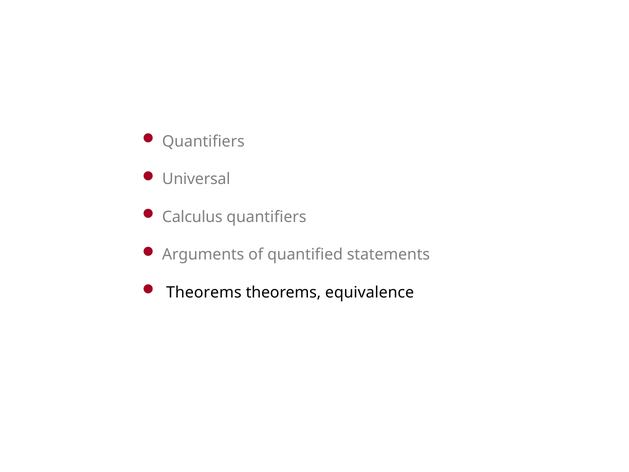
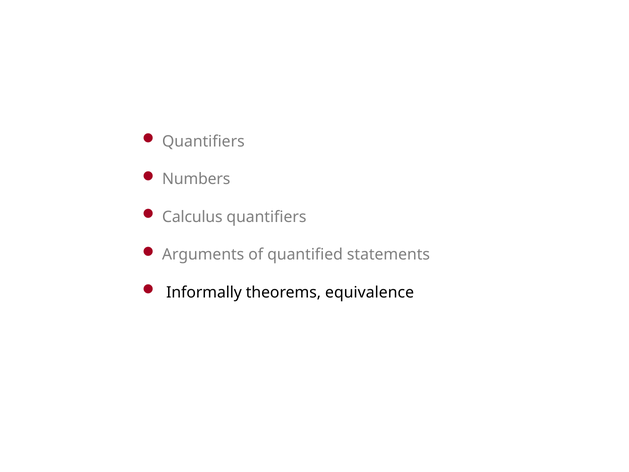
Universal: Universal -> Numbers
Theorems at (204, 292): Theorems -> Informally
